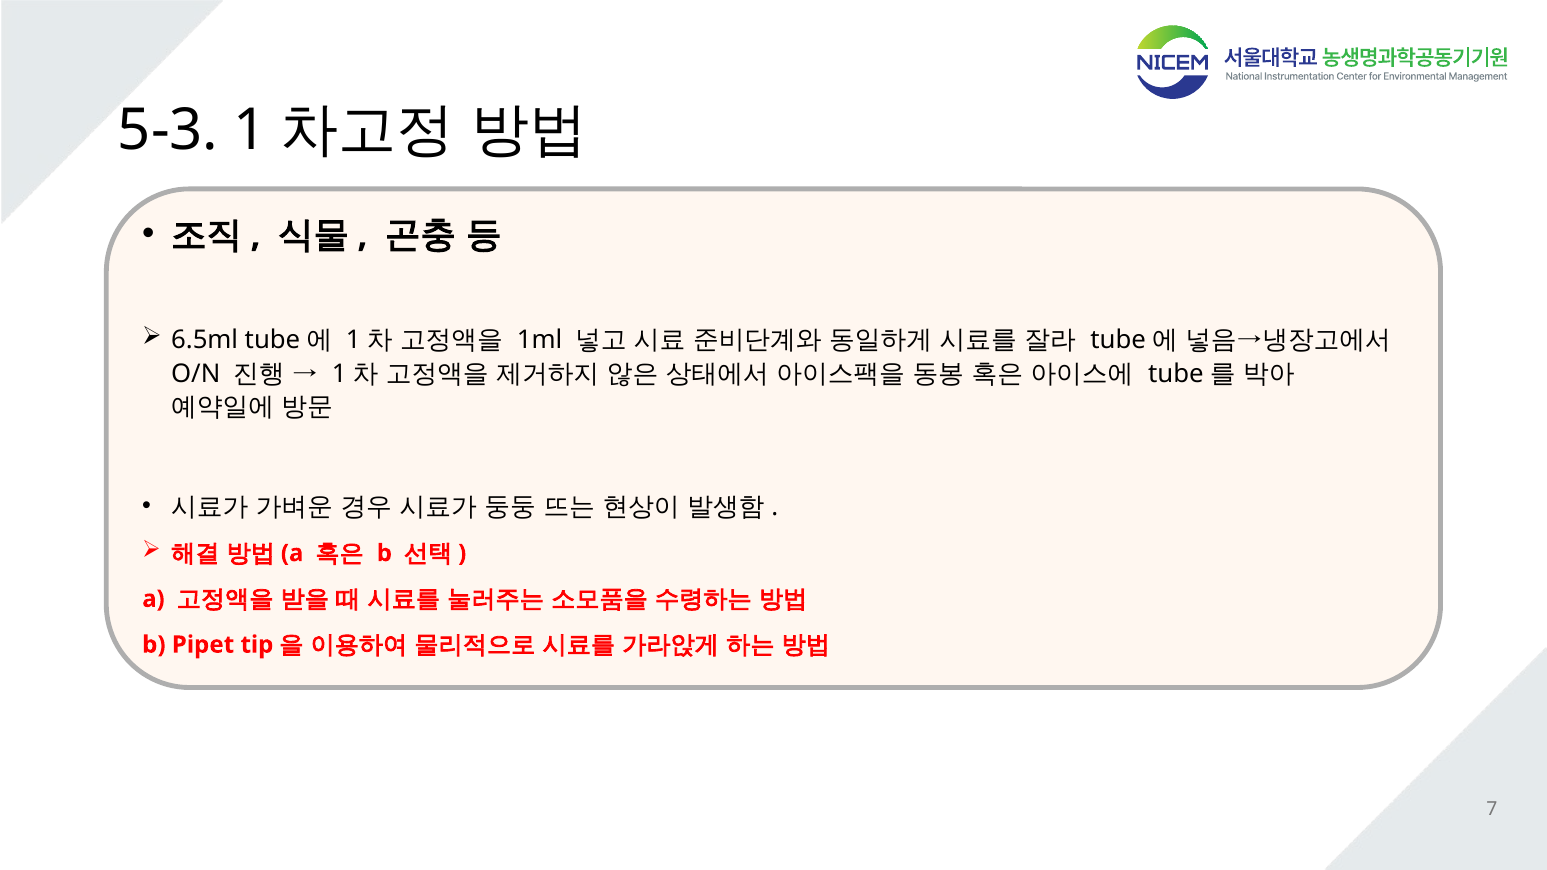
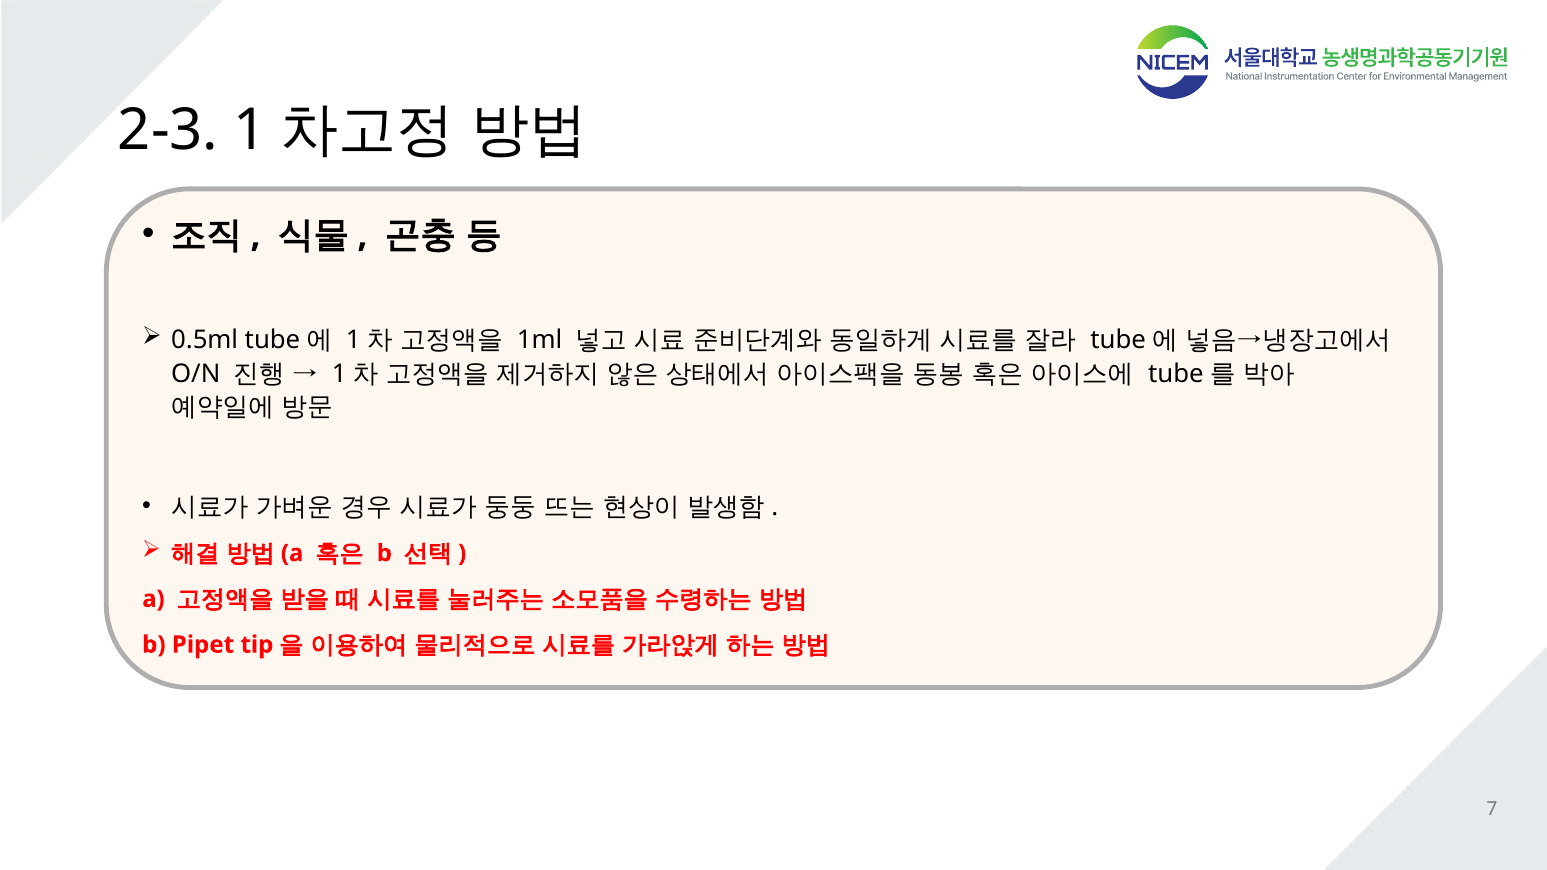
5-3: 5-3 -> 2-3
6.5ml: 6.5ml -> 0.5ml
